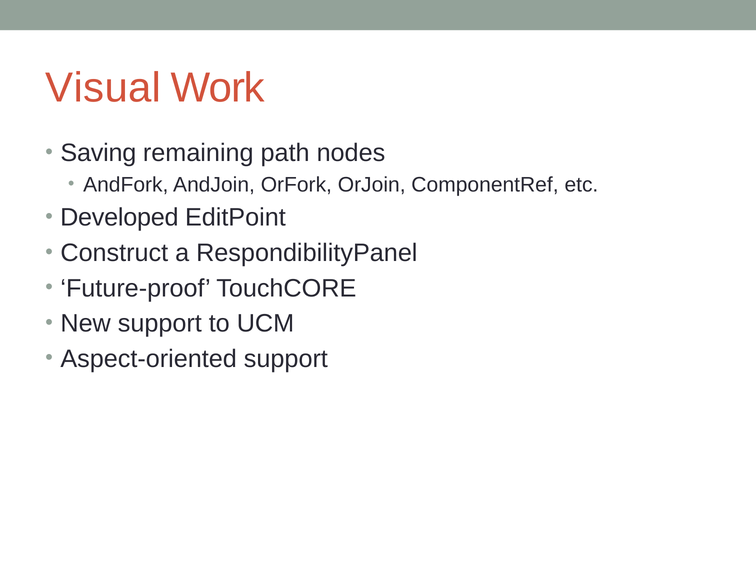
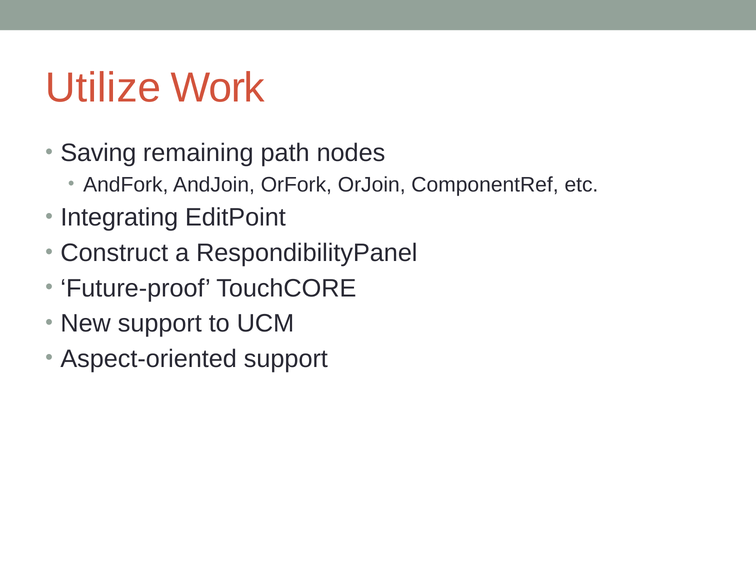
Visual: Visual -> Utilize
Developed: Developed -> Integrating
